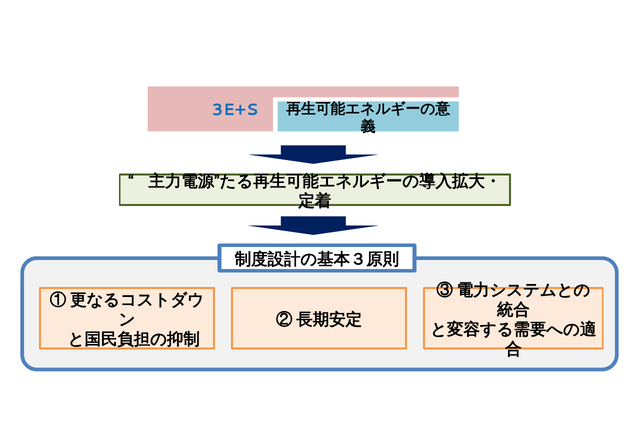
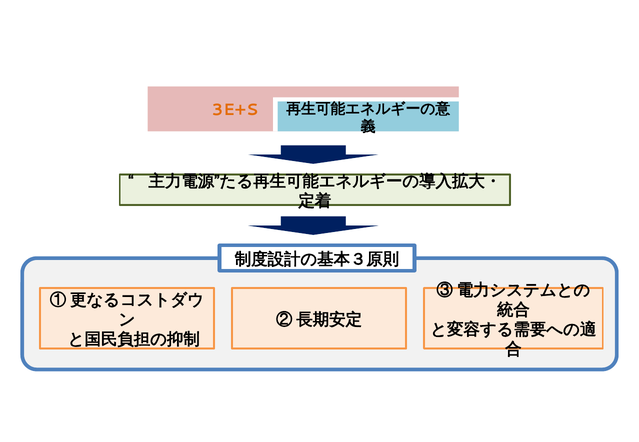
3E+S colour: blue -> orange
